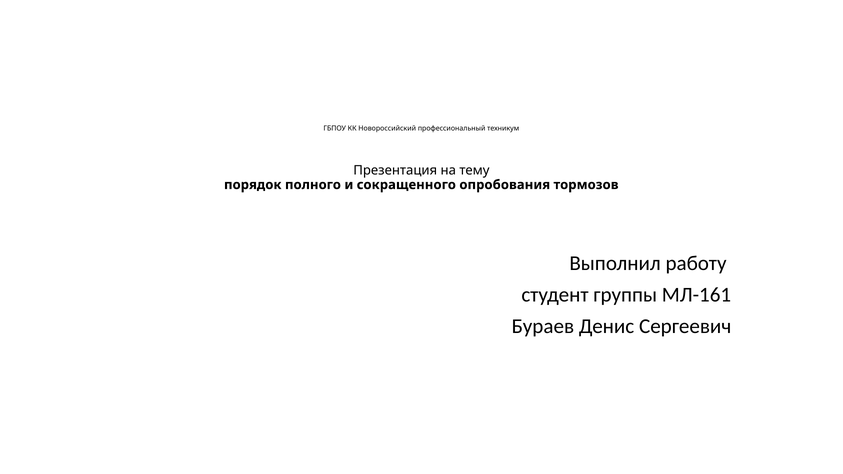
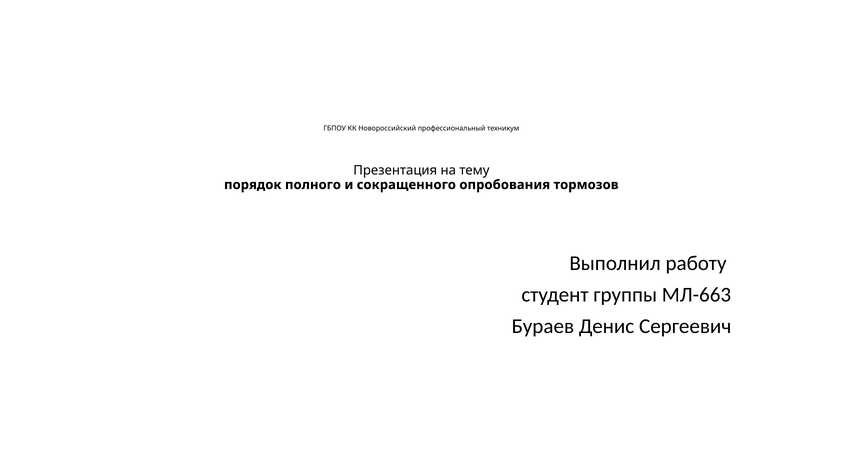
МЛ-161: МЛ-161 -> МЛ-663
